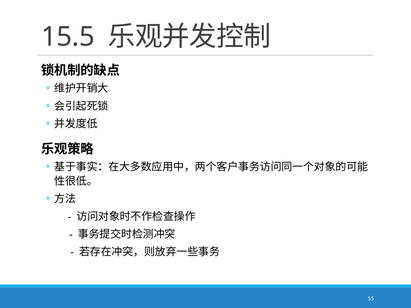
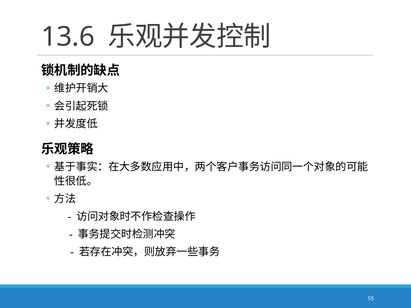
15.5: 15.5 -> 13.6
